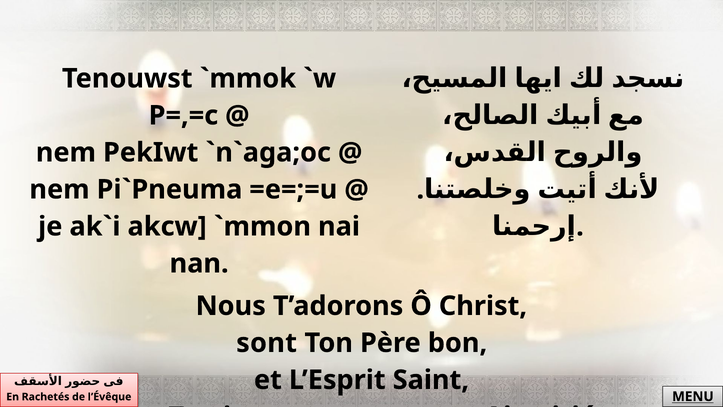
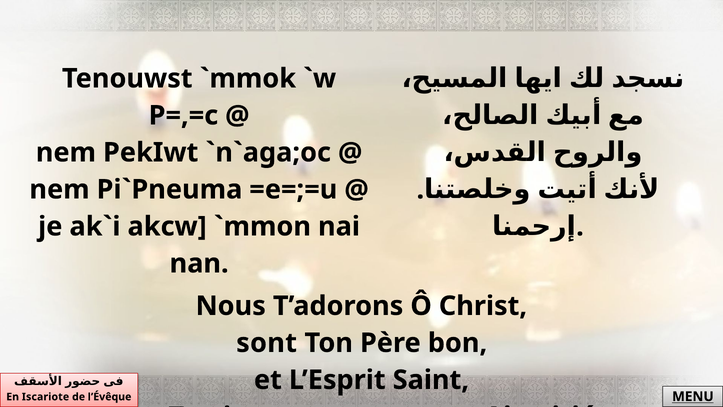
Rachetés: Rachetés -> Iscariote
